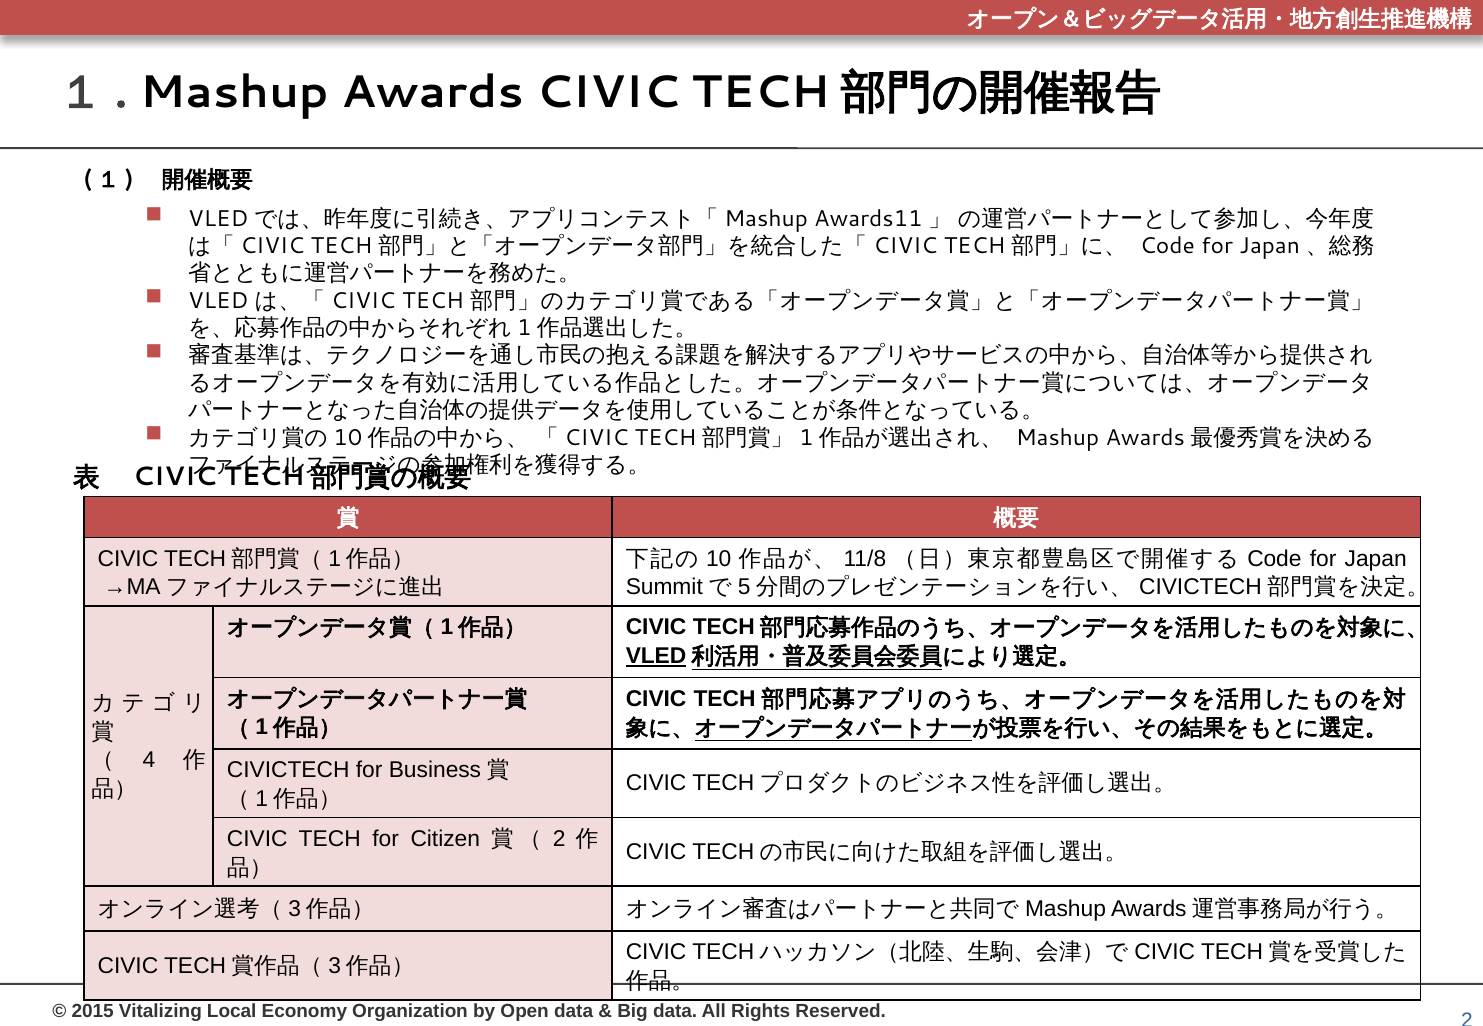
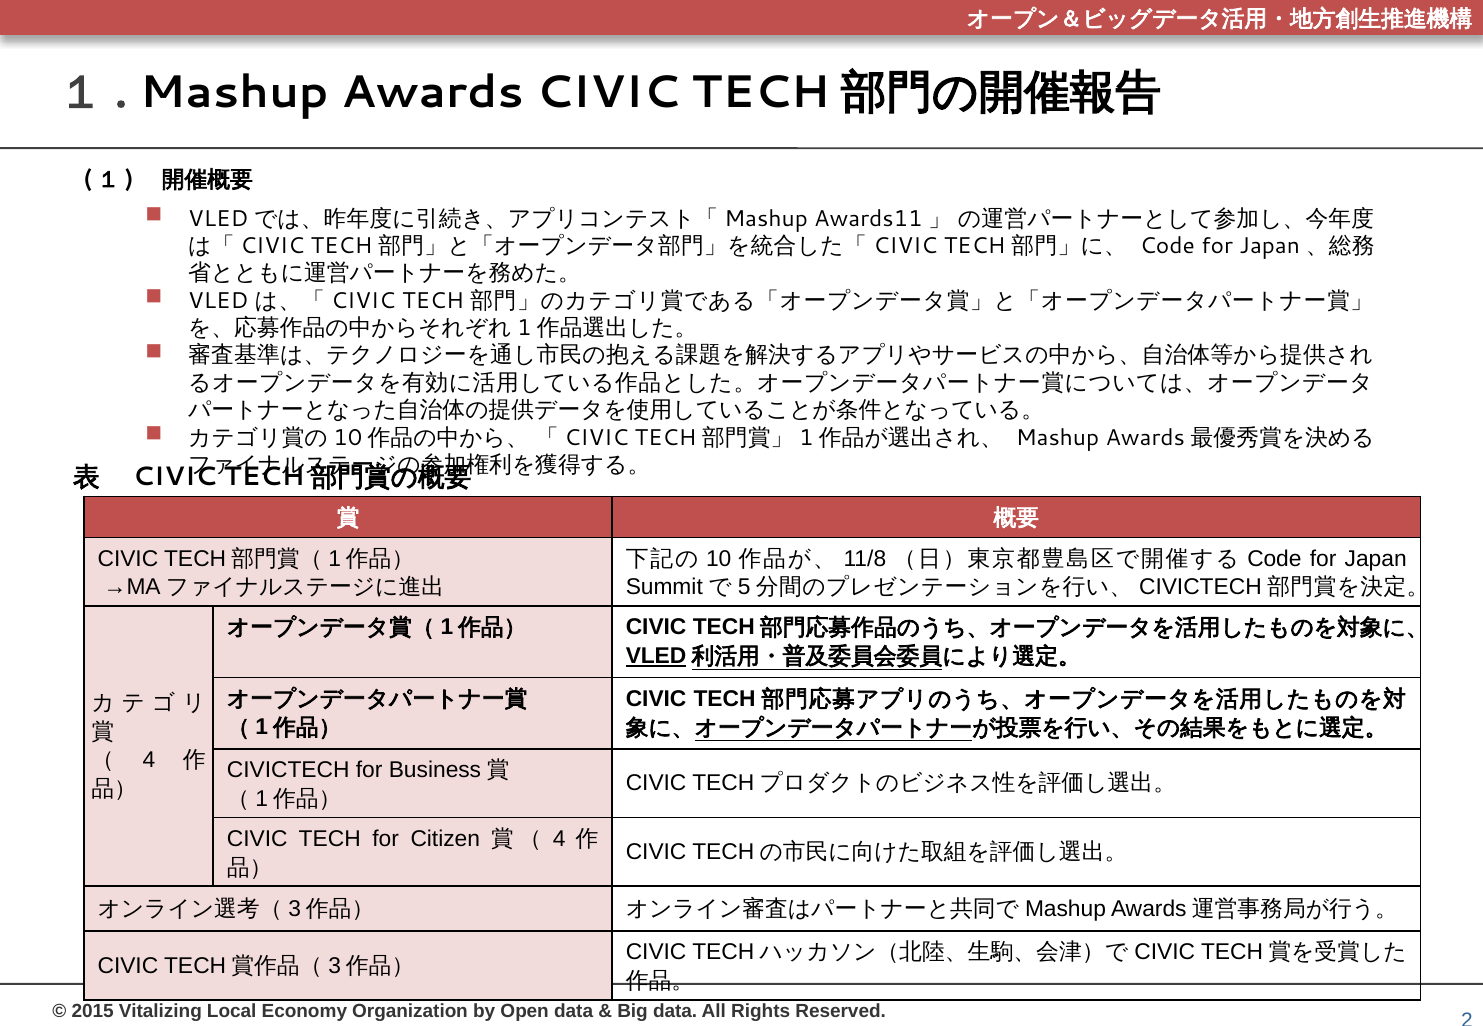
2 at (559, 839): 2 -> 4
